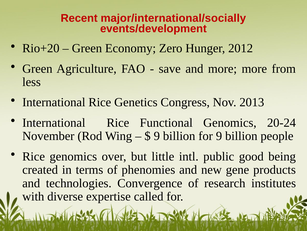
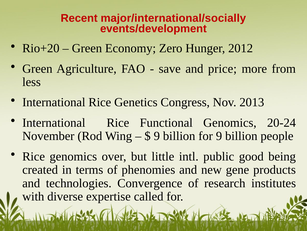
and more: more -> price
